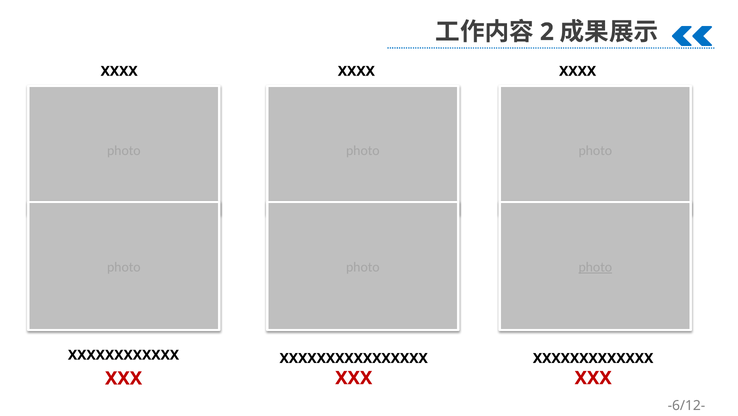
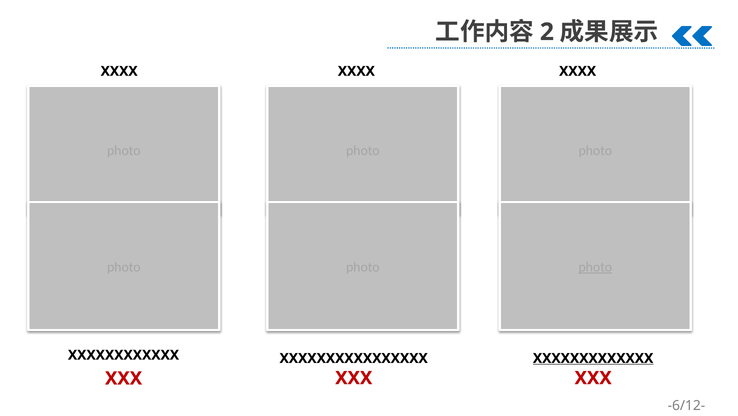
XXXXXXXXXXXXX underline: none -> present
